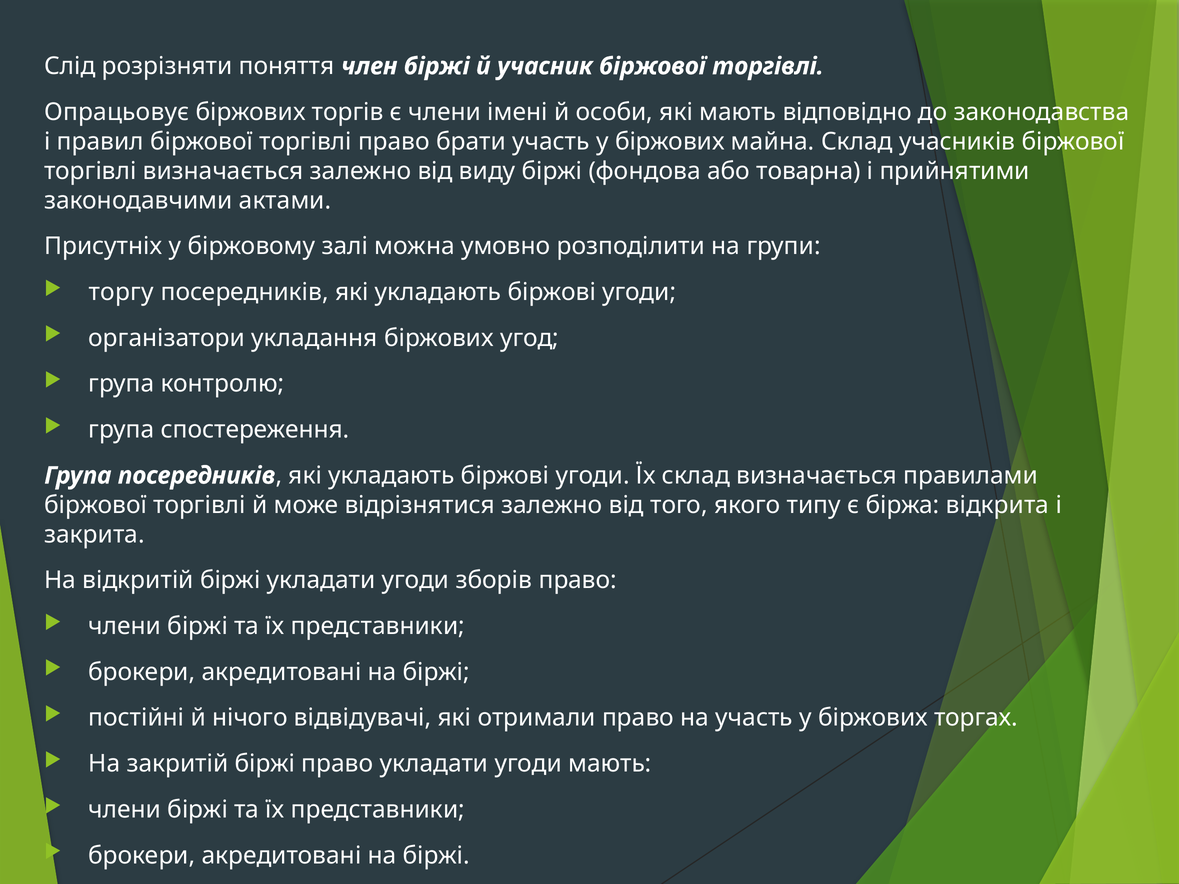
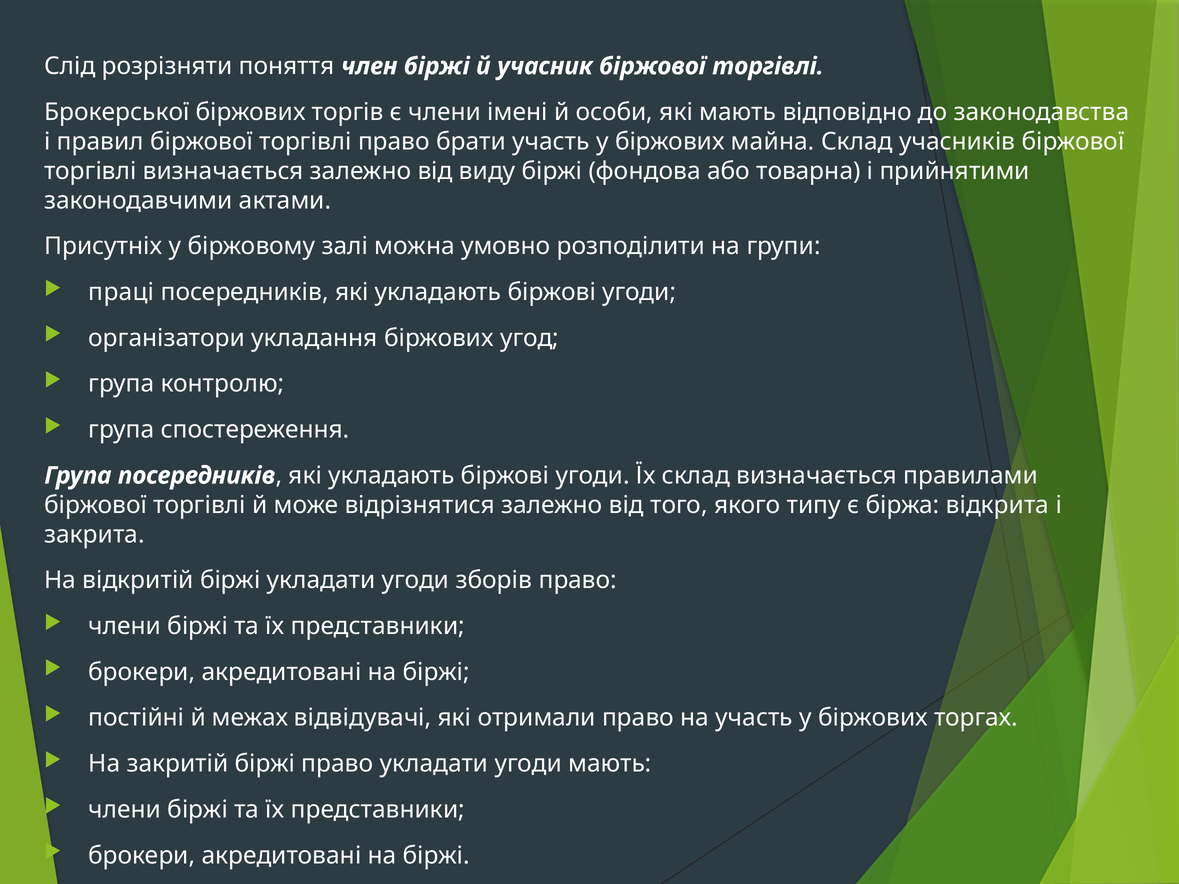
Опрацьовує: Опрацьовує -> Брокерської
торгу: торгу -> праці
нічого: нічого -> межах
